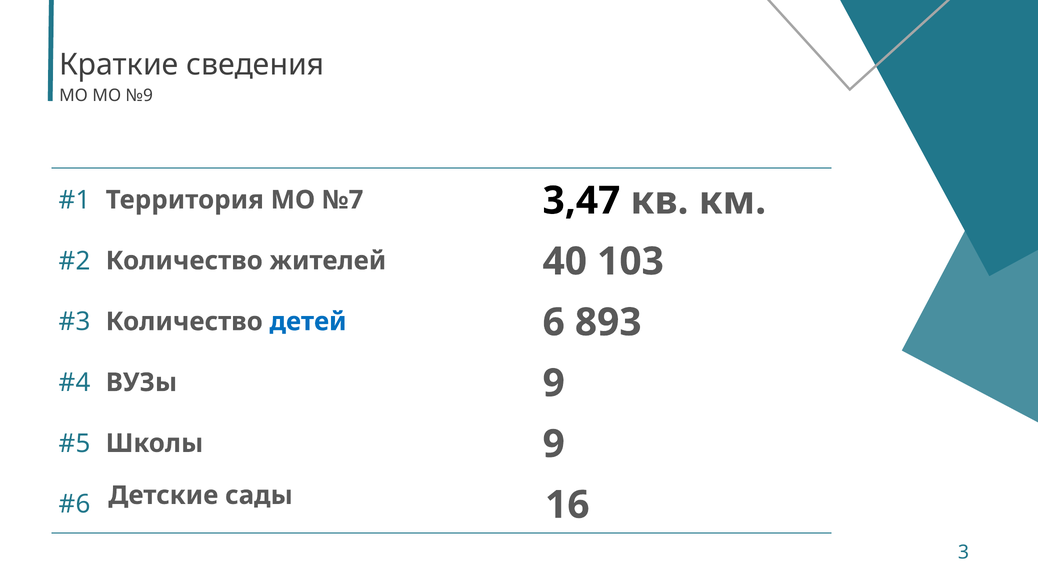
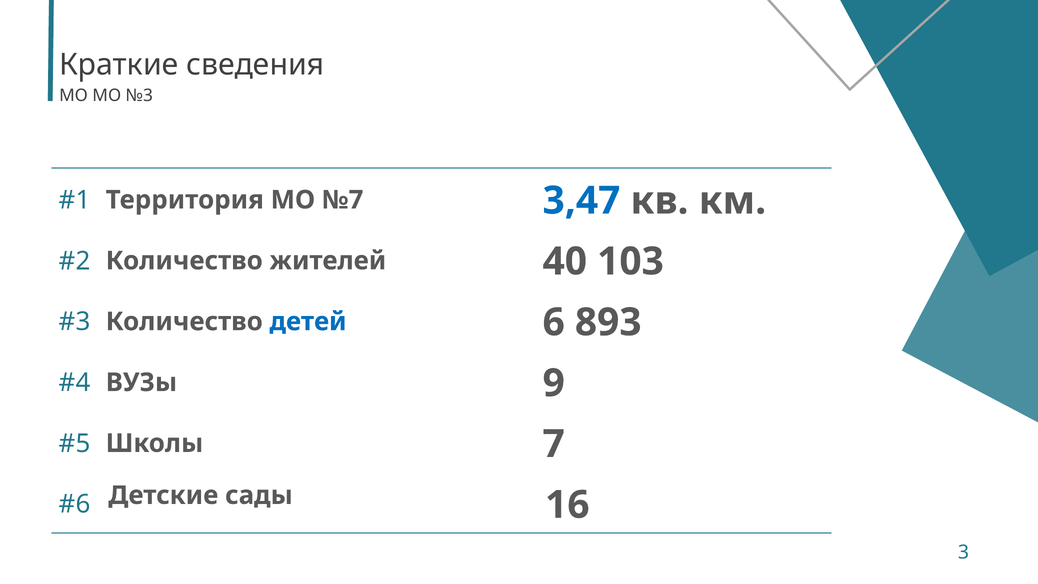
№9: №9 -> №3
3,47 colour: black -> blue
Школы 9: 9 -> 7
